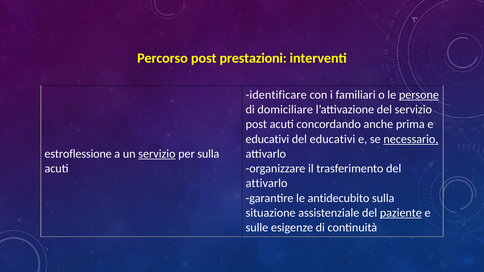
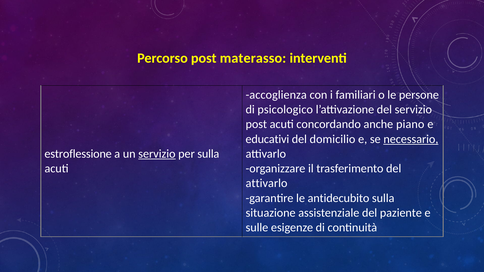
prestazioni: prestazioni -> materasso
identificare: identificare -> accoglienza
persone underline: present -> none
domiciliare: domiciliare -> psicologico
prima: prima -> piano
del educativi: educativi -> domicilio
paziente underline: present -> none
